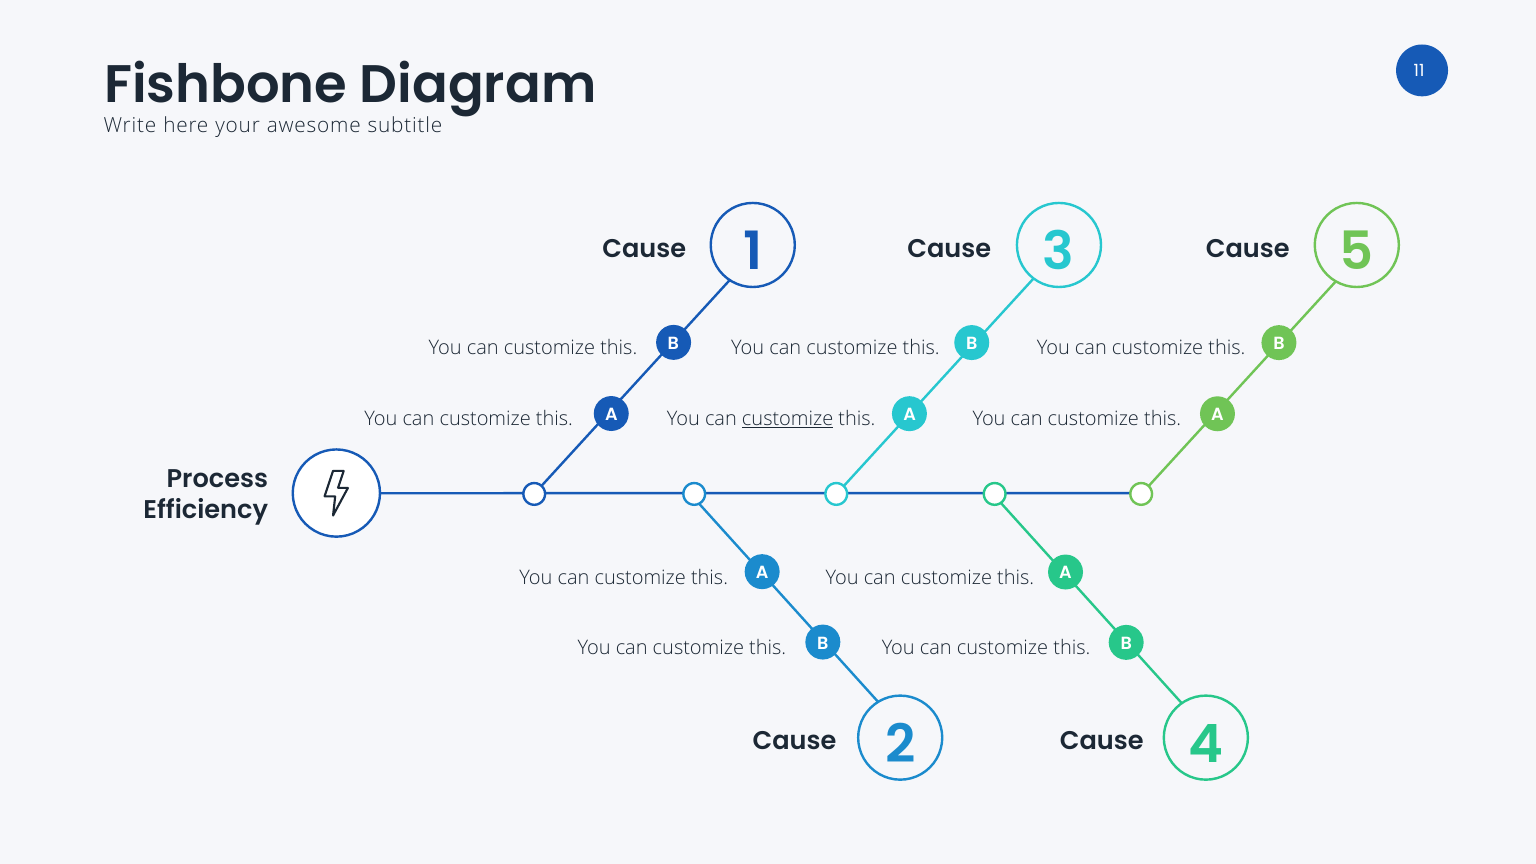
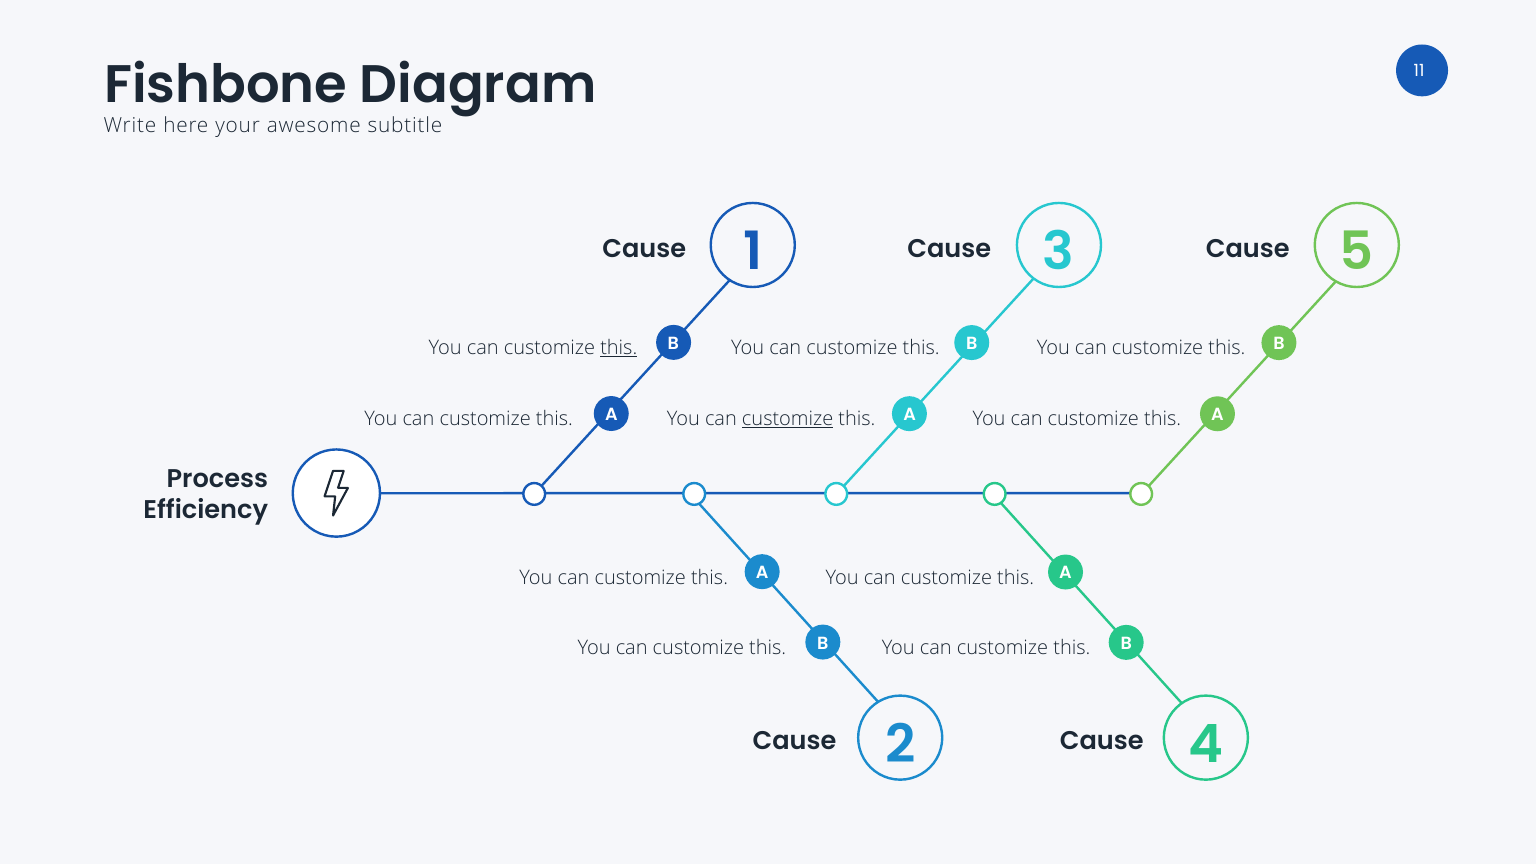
this at (619, 348) underline: none -> present
